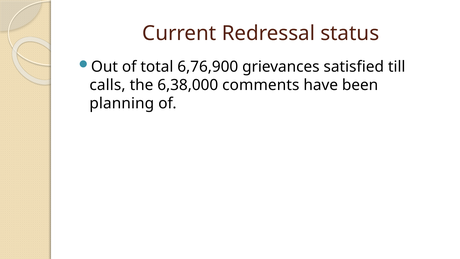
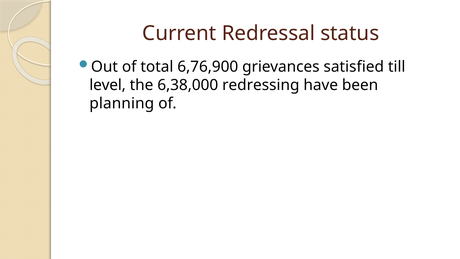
calls: calls -> level
comments: comments -> redressing
